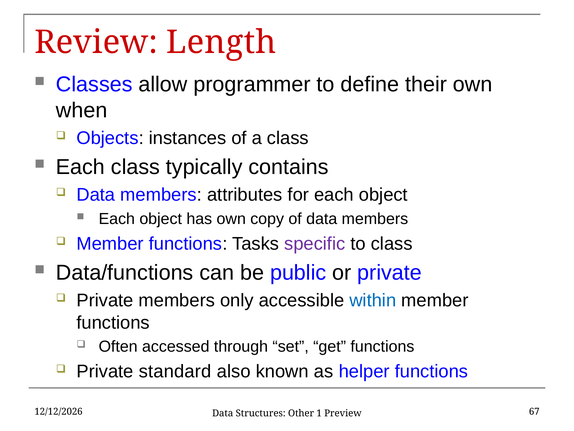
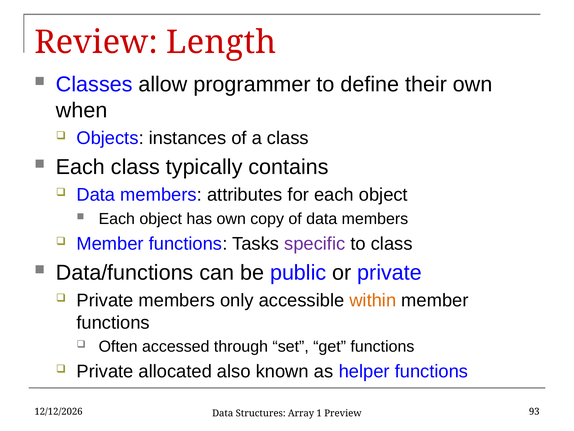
within colour: blue -> orange
standard: standard -> allocated
Other: Other -> Array
67: 67 -> 93
